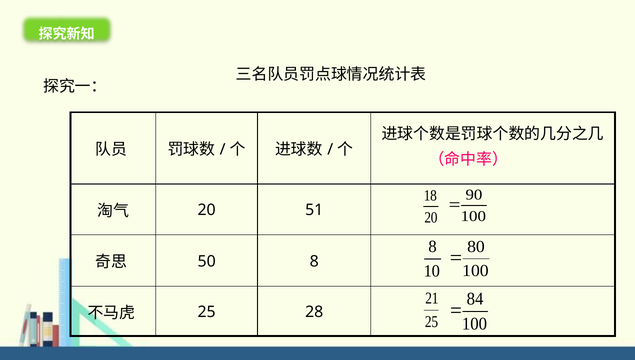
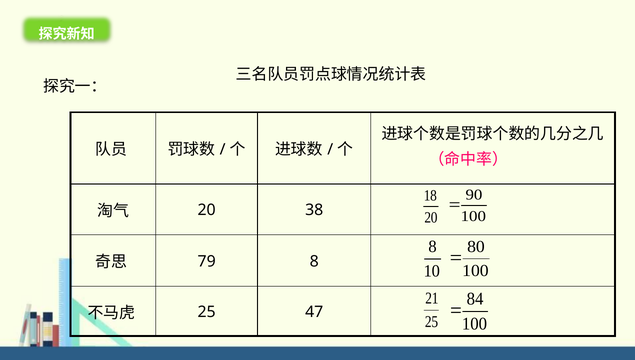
51: 51 -> 38
50: 50 -> 79
28: 28 -> 47
